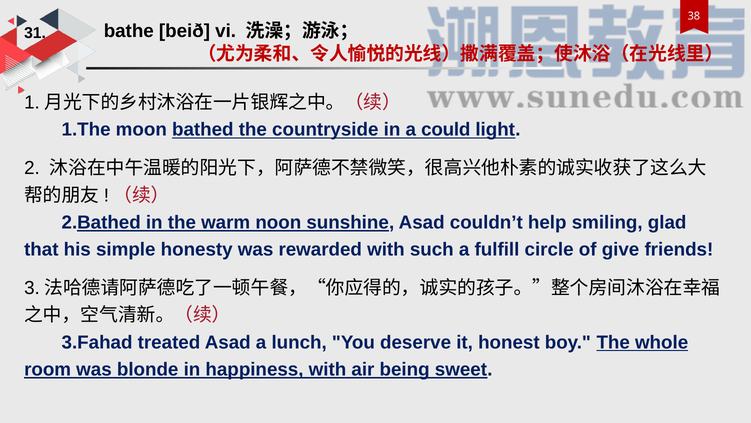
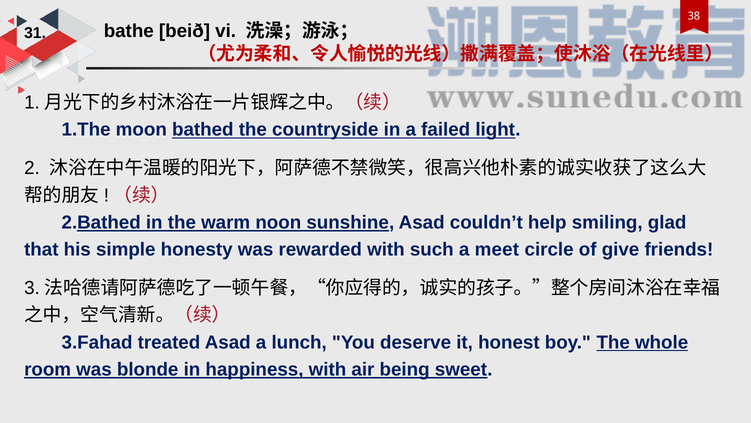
could: could -> failed
fulfill: fulfill -> meet
